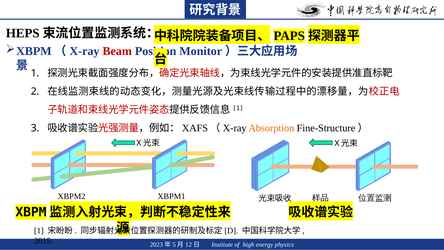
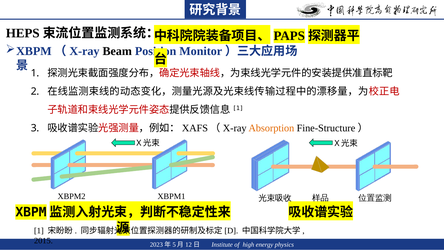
Beam colour: red -> black
